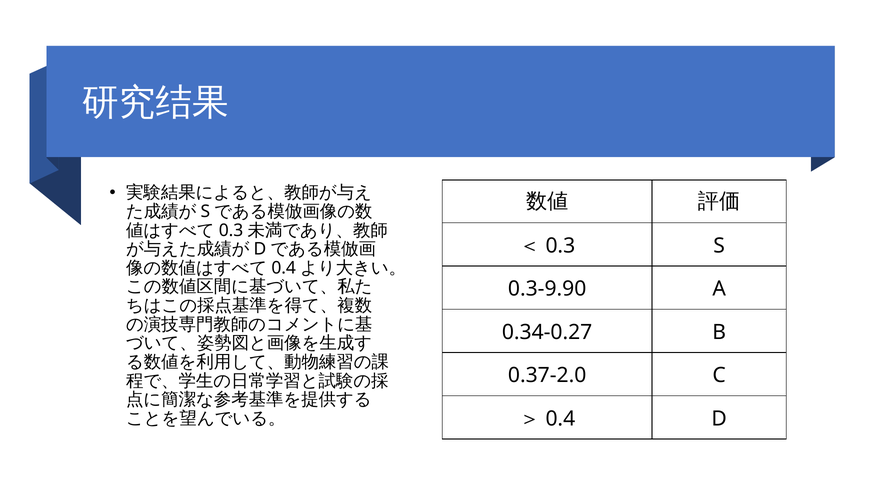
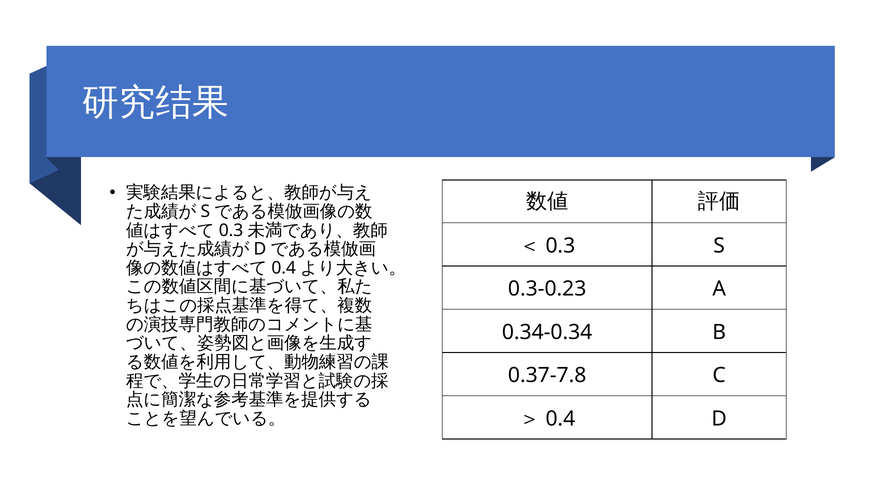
0.3-9.90: 0.3-9.90 -> 0.3-0.23
0.34-0.27: 0.34-0.27 -> 0.34-0.34
0.37-2.0: 0.37-2.0 -> 0.37-7.8
